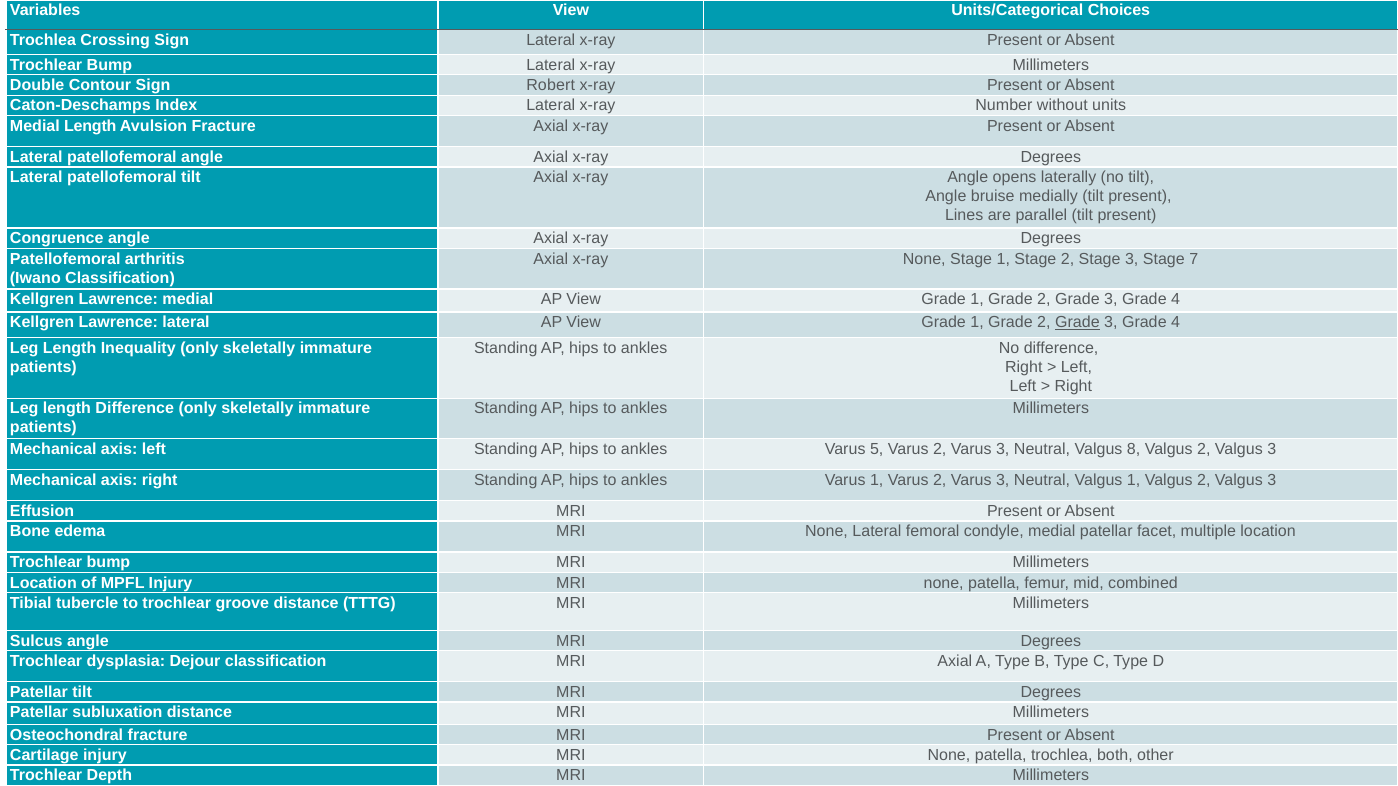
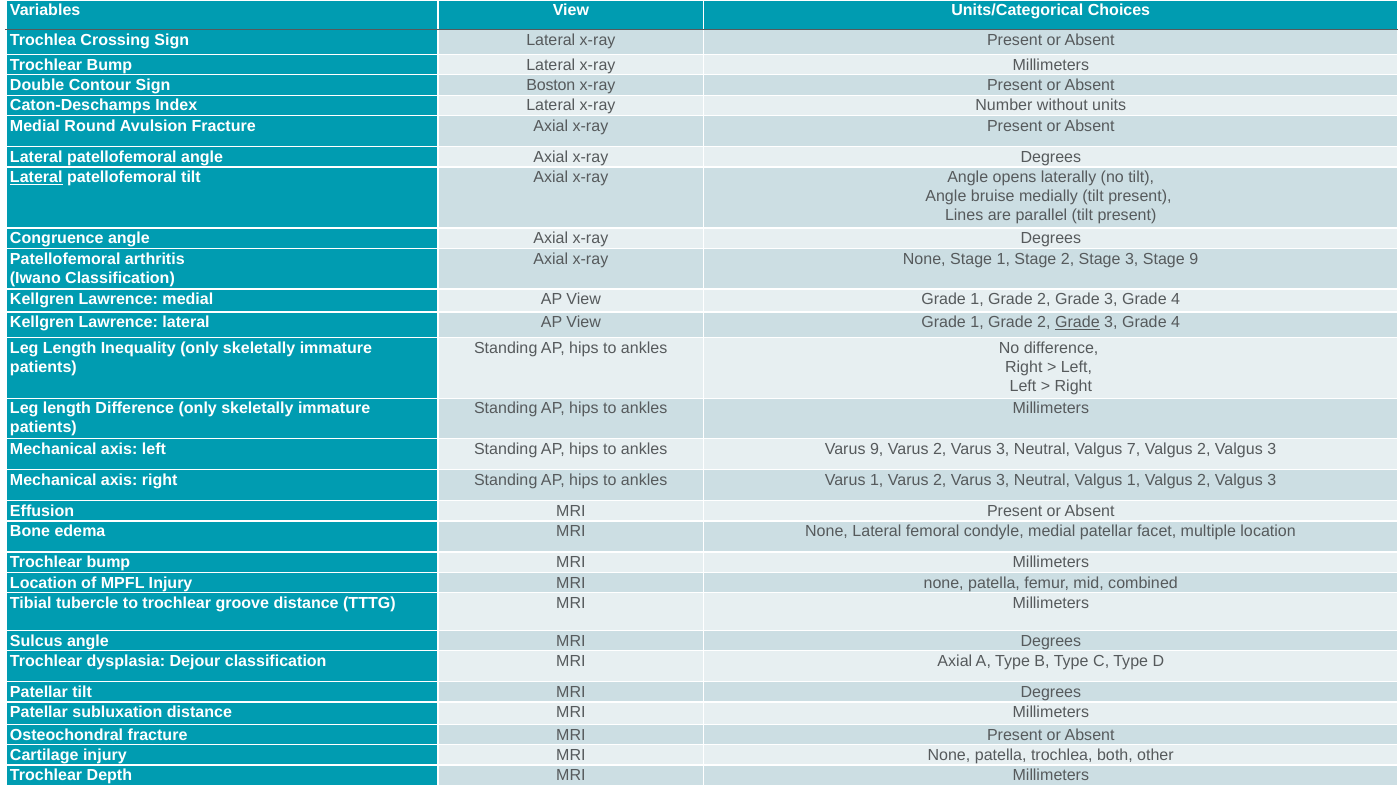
Robert: Robert -> Boston
Medial Length: Length -> Round
Lateral at (36, 178) underline: none -> present
Stage 7: 7 -> 9
Varus 5: 5 -> 9
8: 8 -> 7
